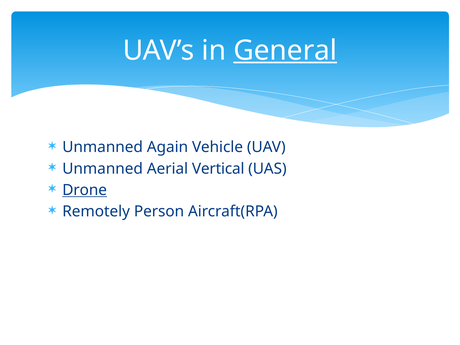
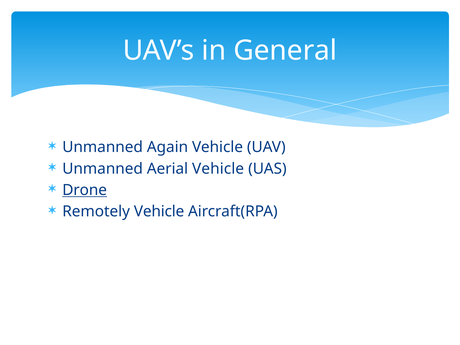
General underline: present -> none
Aerial Vertical: Vertical -> Vehicle
Remotely Person: Person -> Vehicle
